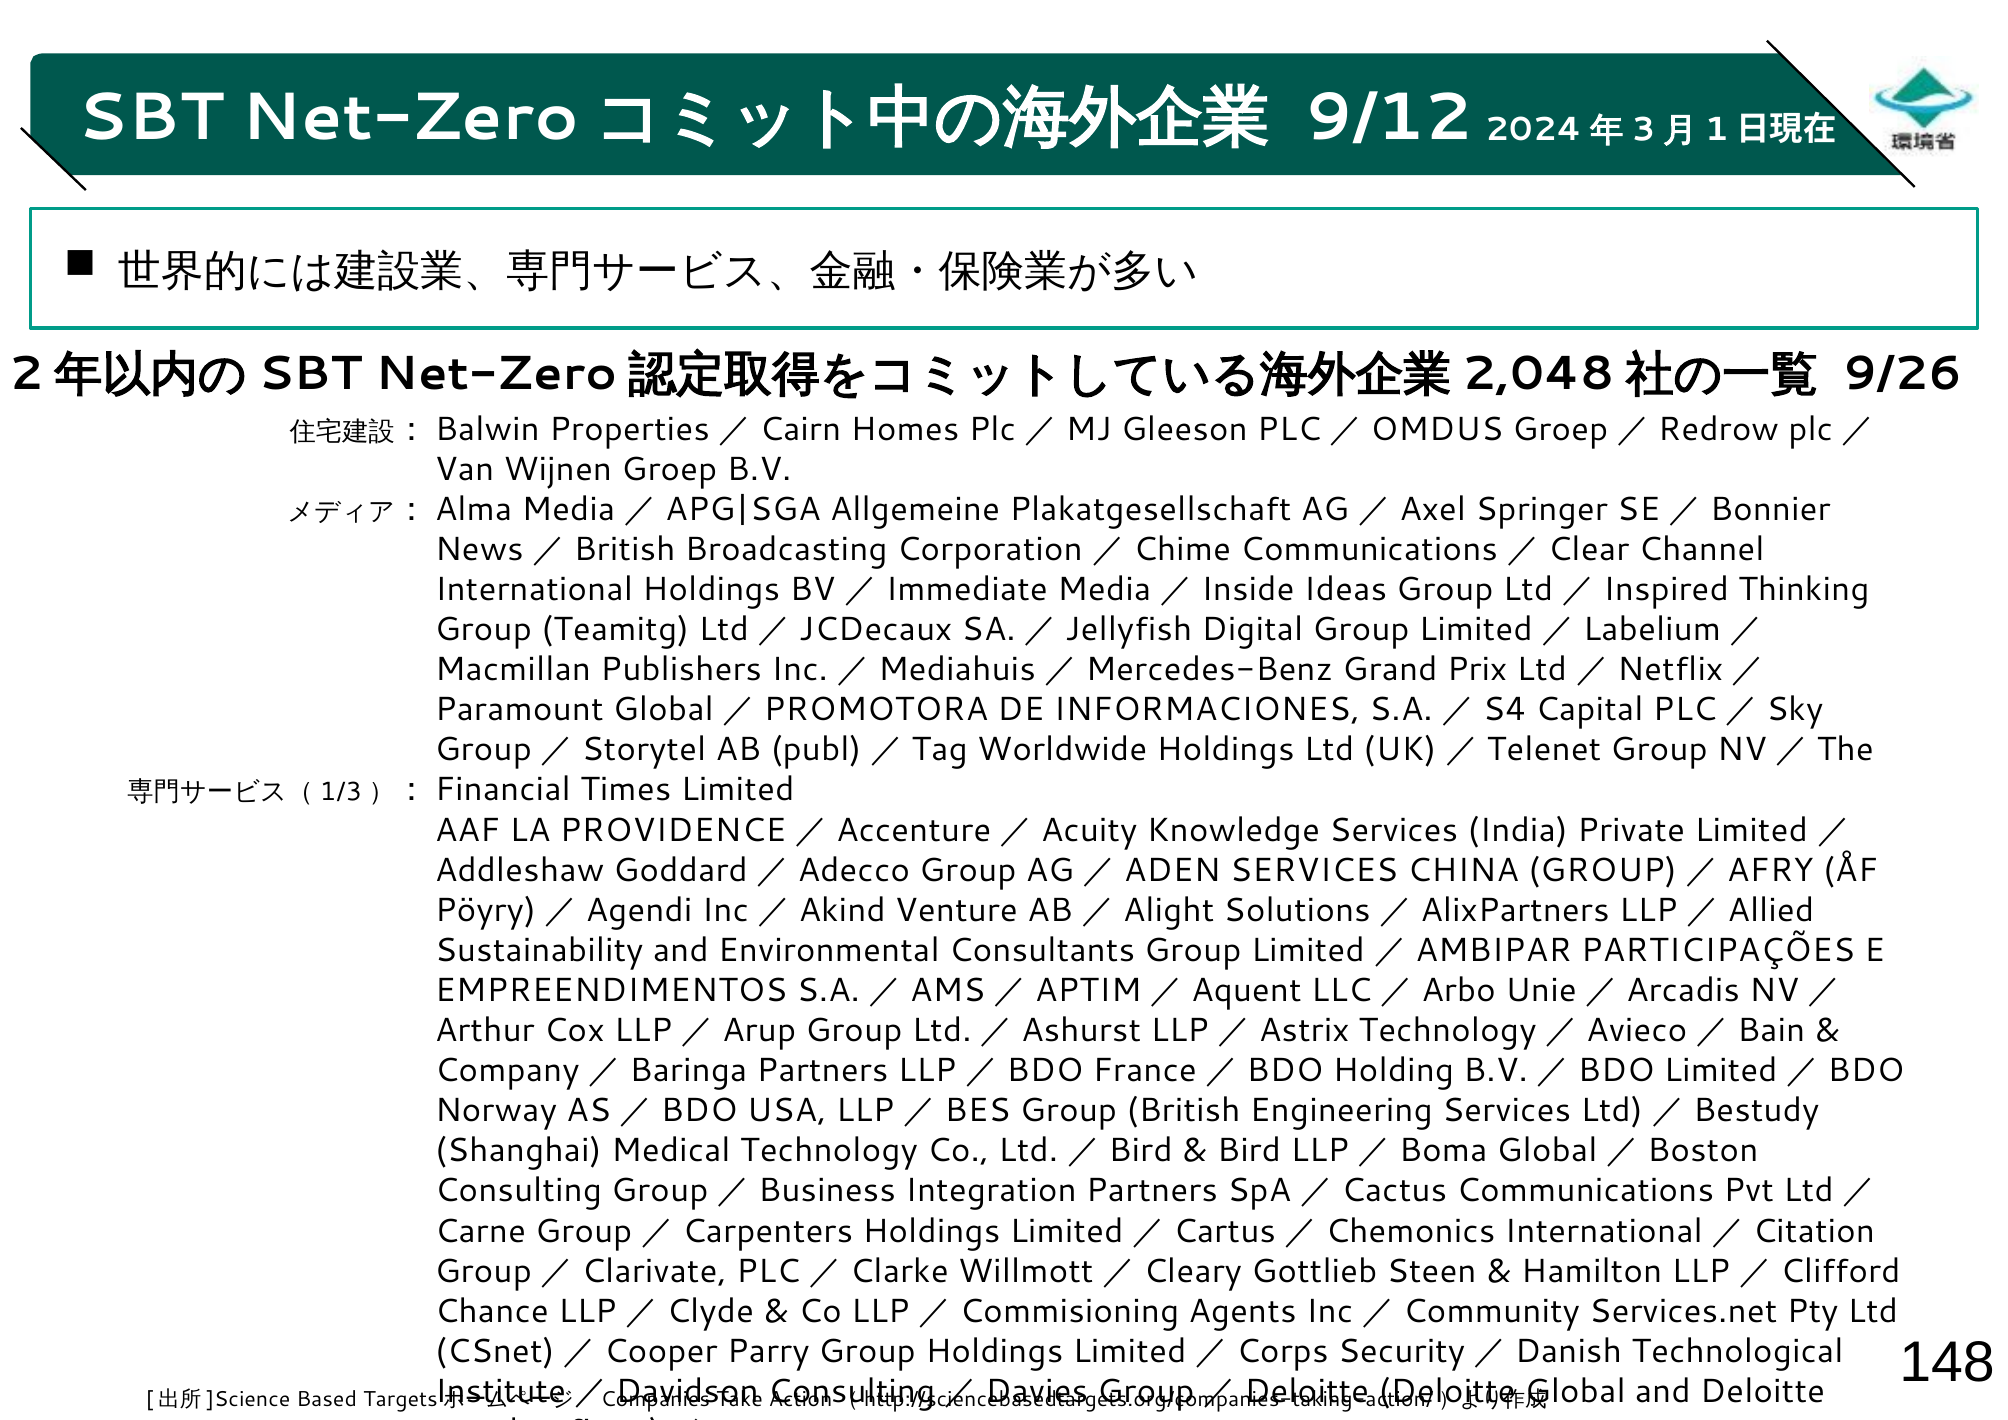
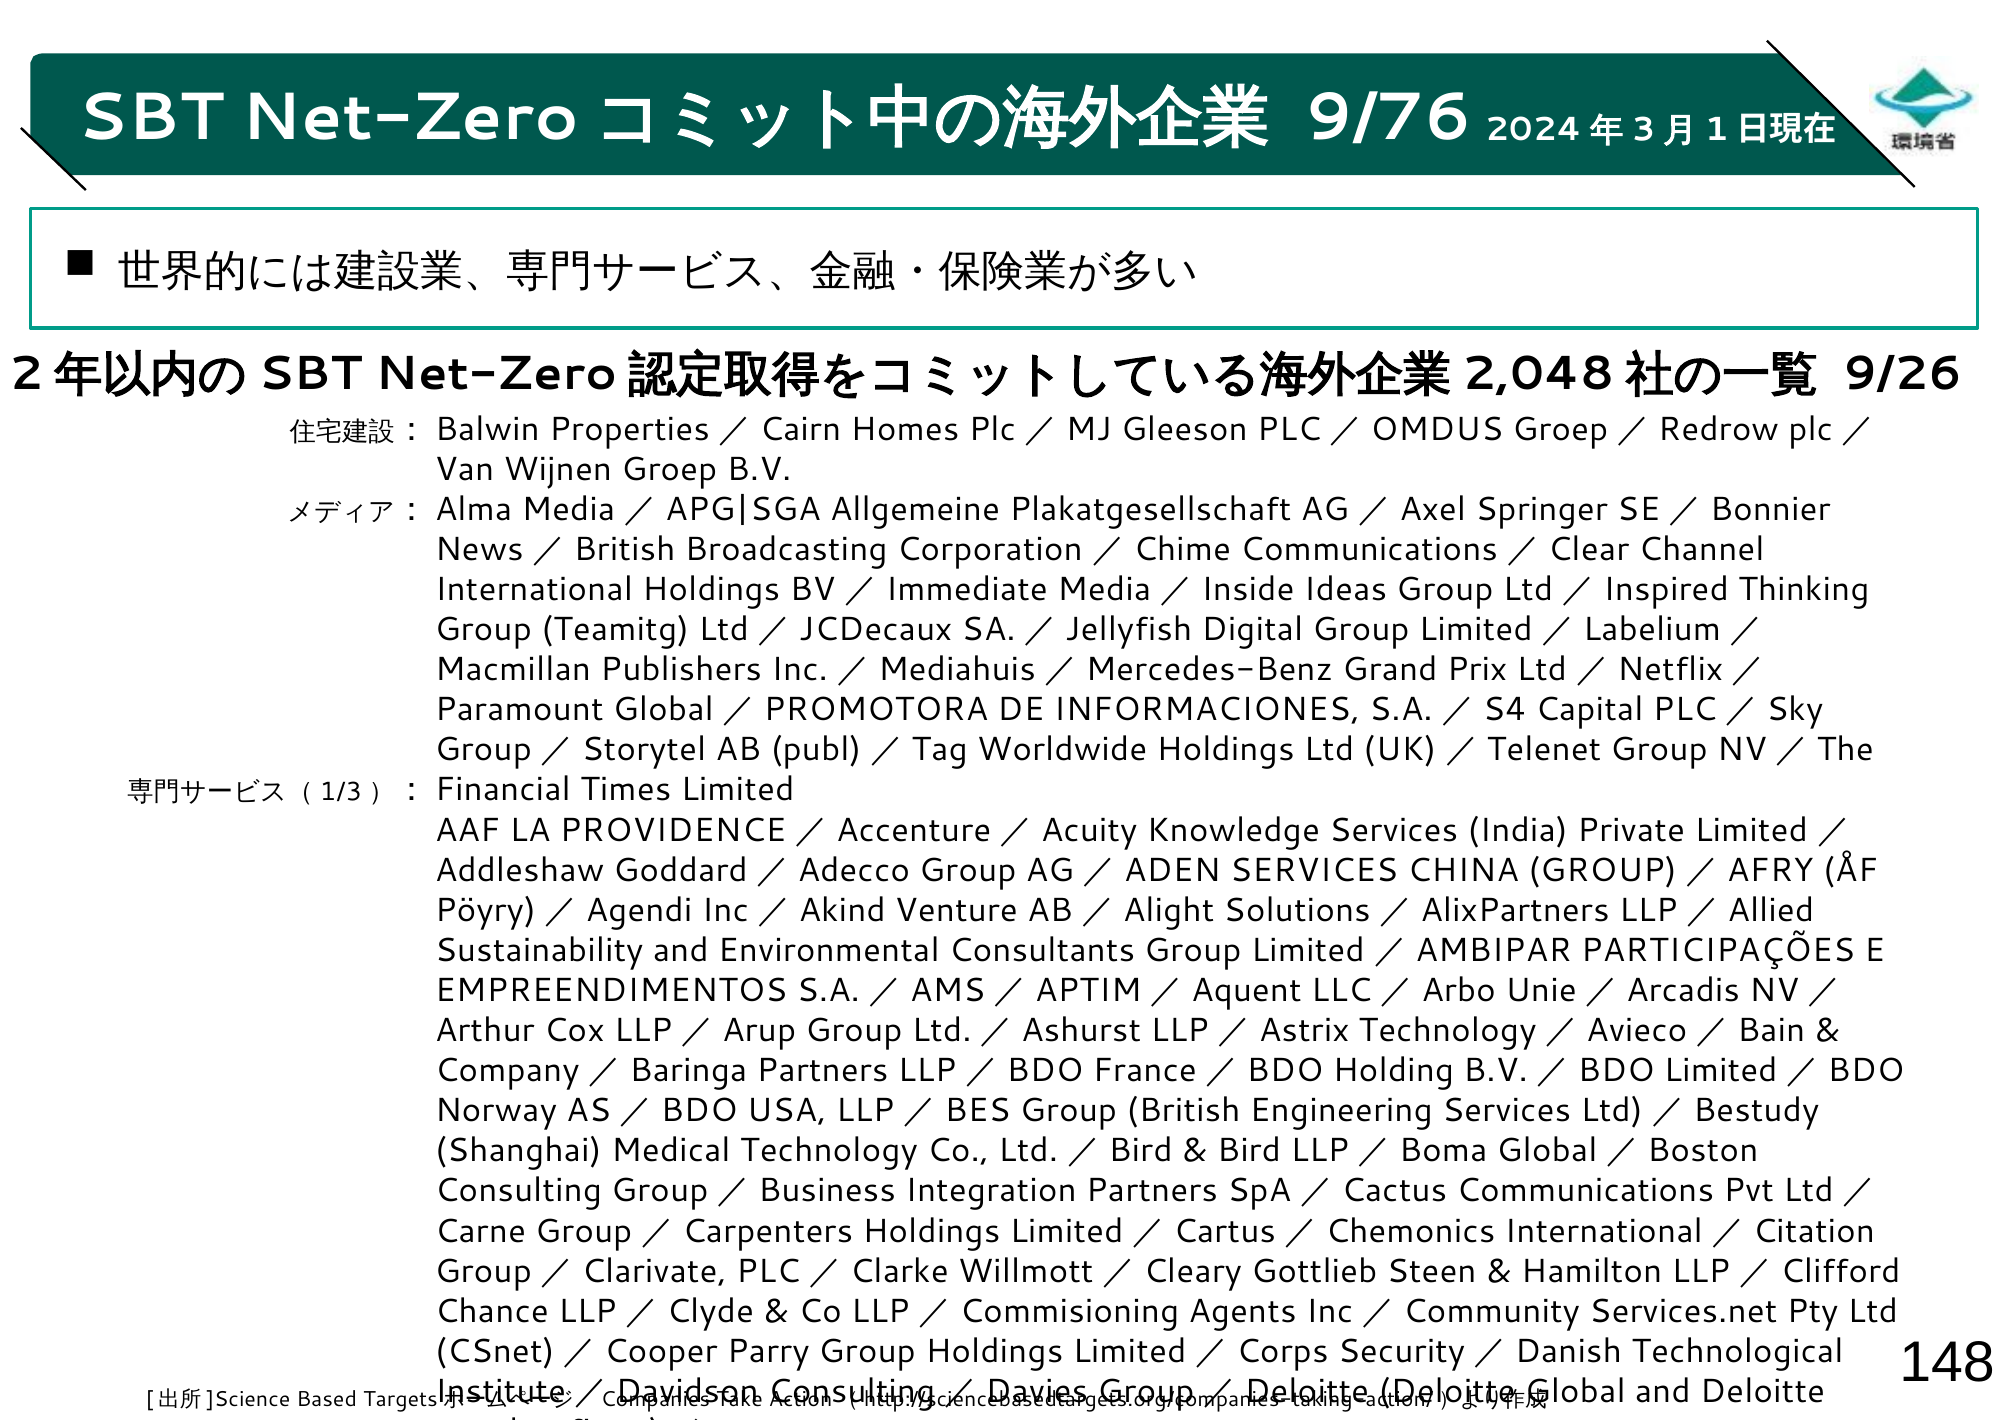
9/12: 9/12 -> 9/76
